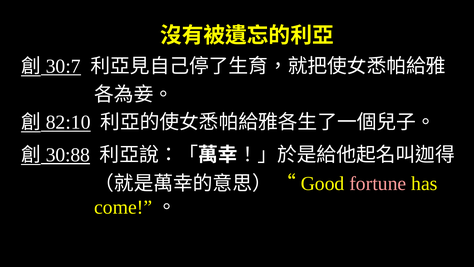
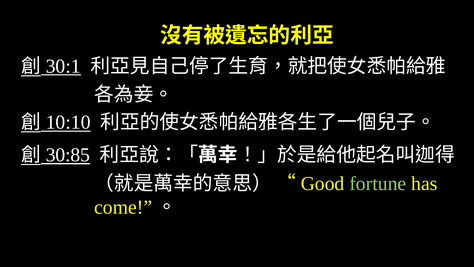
30:7: 30:7 -> 30:1
82:10: 82:10 -> 10:10
30:88: 30:88 -> 30:85
fortune colour: pink -> light green
